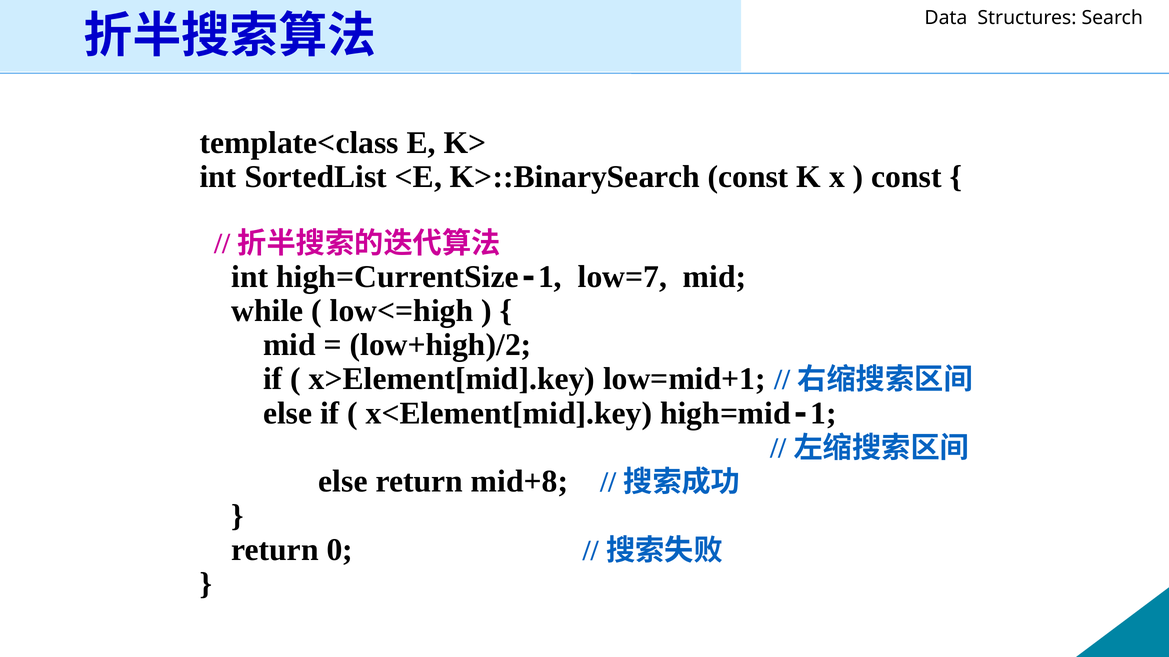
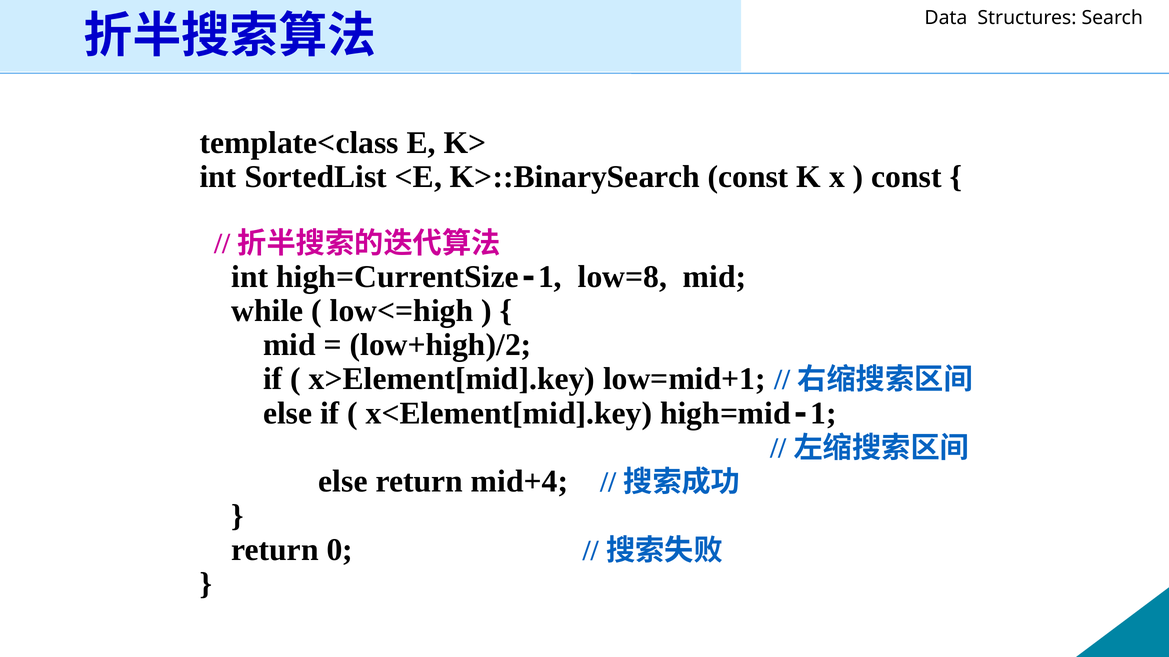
low=7: low=7 -> low=8
mid+8: mid+8 -> mid+4
